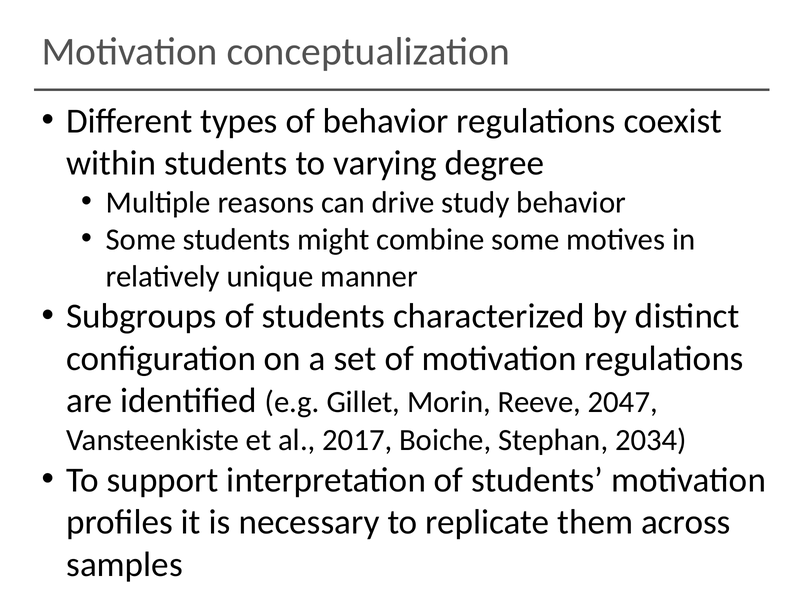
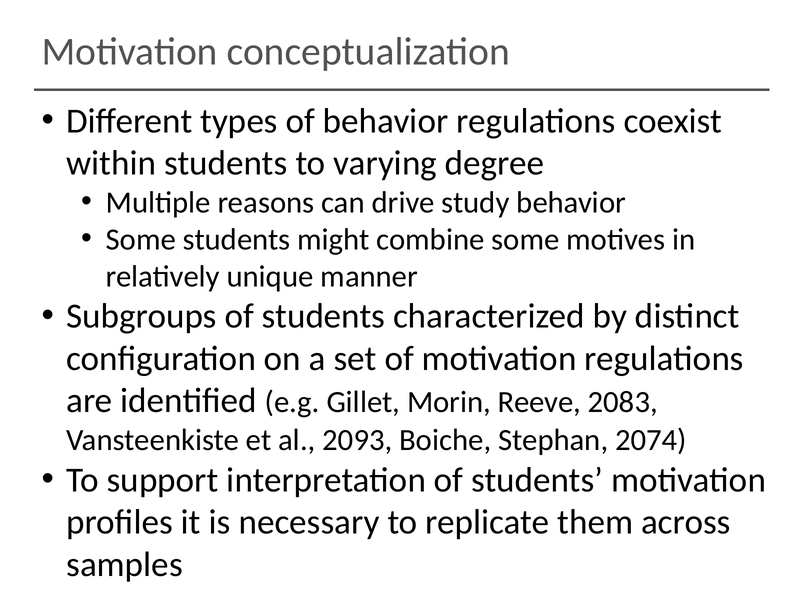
2047: 2047 -> 2083
2017: 2017 -> 2093
2034: 2034 -> 2074
